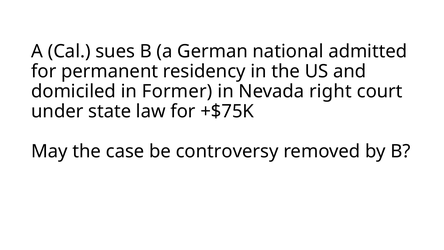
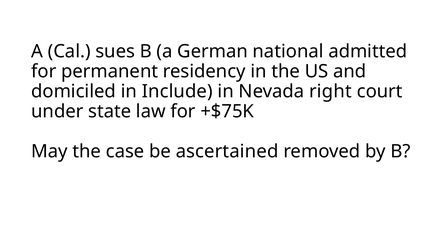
Former: Former -> Include
controversy: controversy -> ascertained
